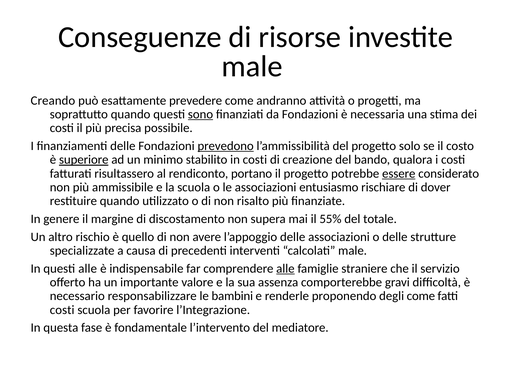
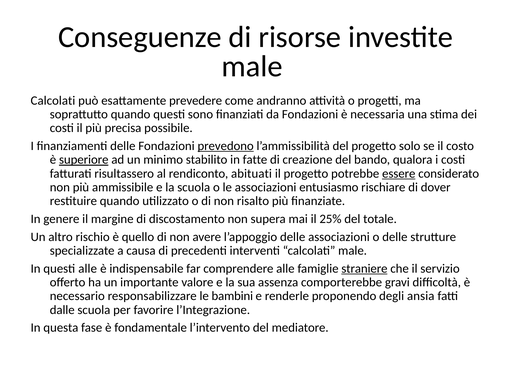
Creando at (53, 101): Creando -> Calcolati
sono underline: present -> none
in costi: costi -> fatte
portano: portano -> abituati
55%: 55% -> 25%
alle at (285, 269) underline: present -> none
straniere underline: none -> present
degli come: come -> ansia
costi at (62, 310): costi -> dalle
